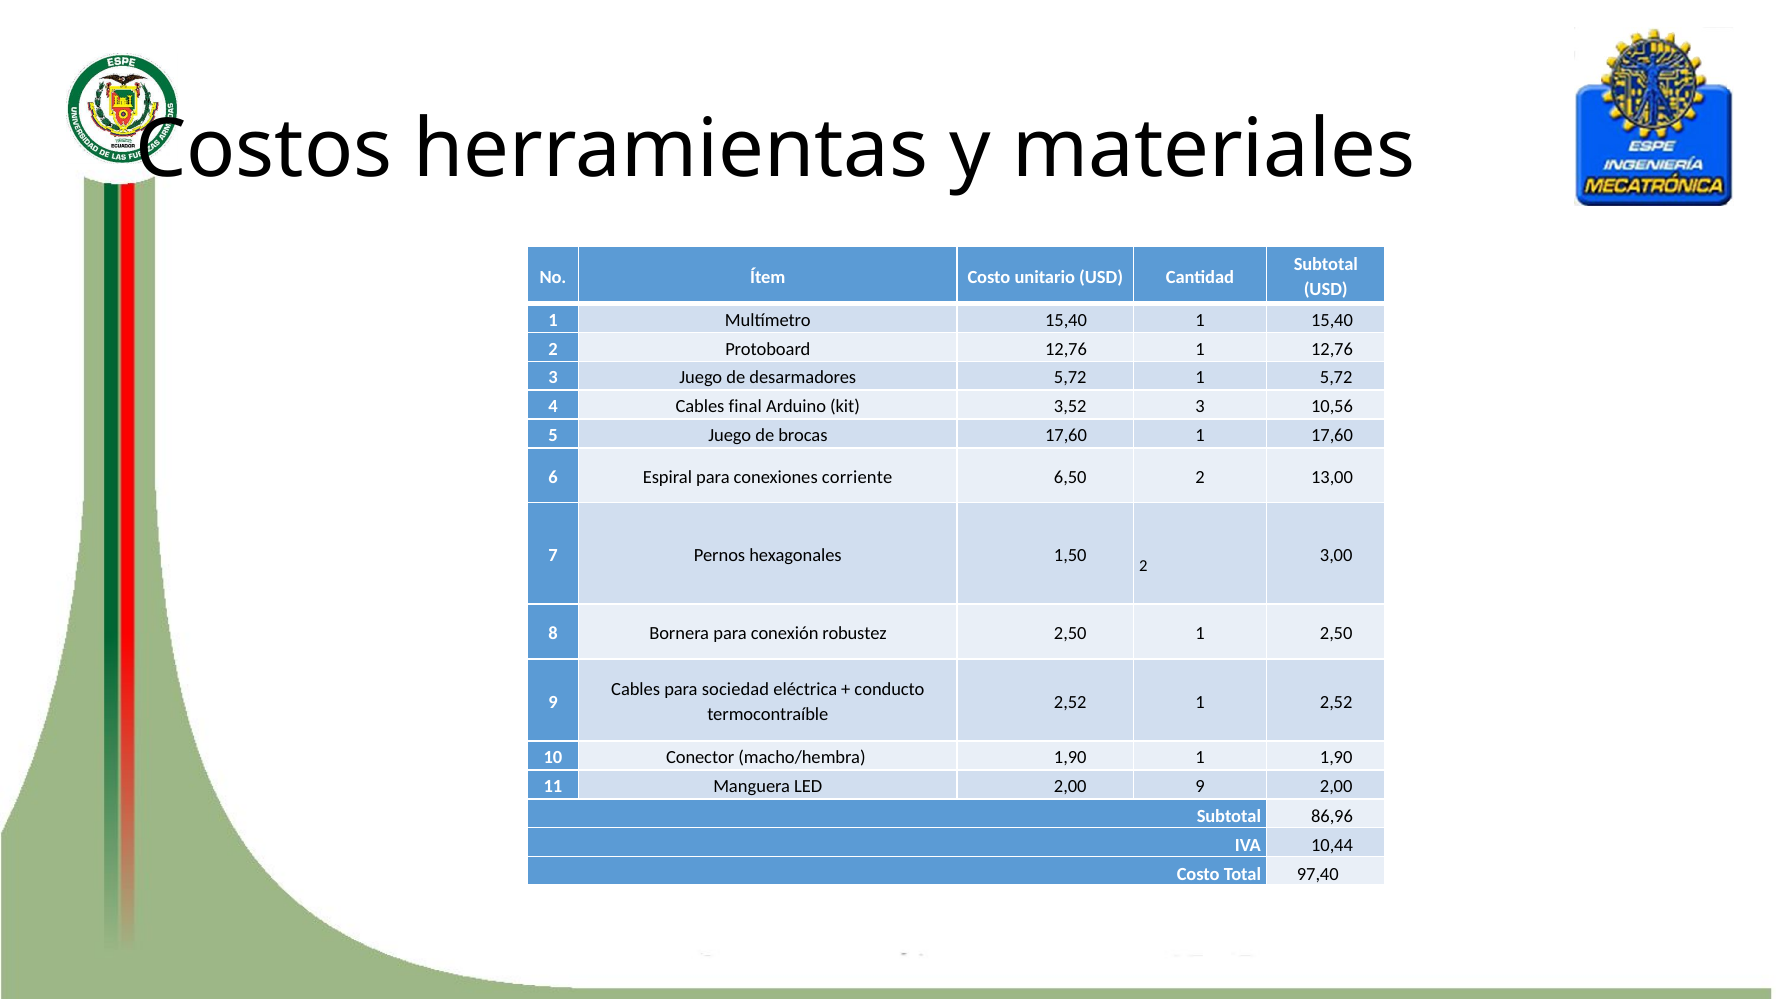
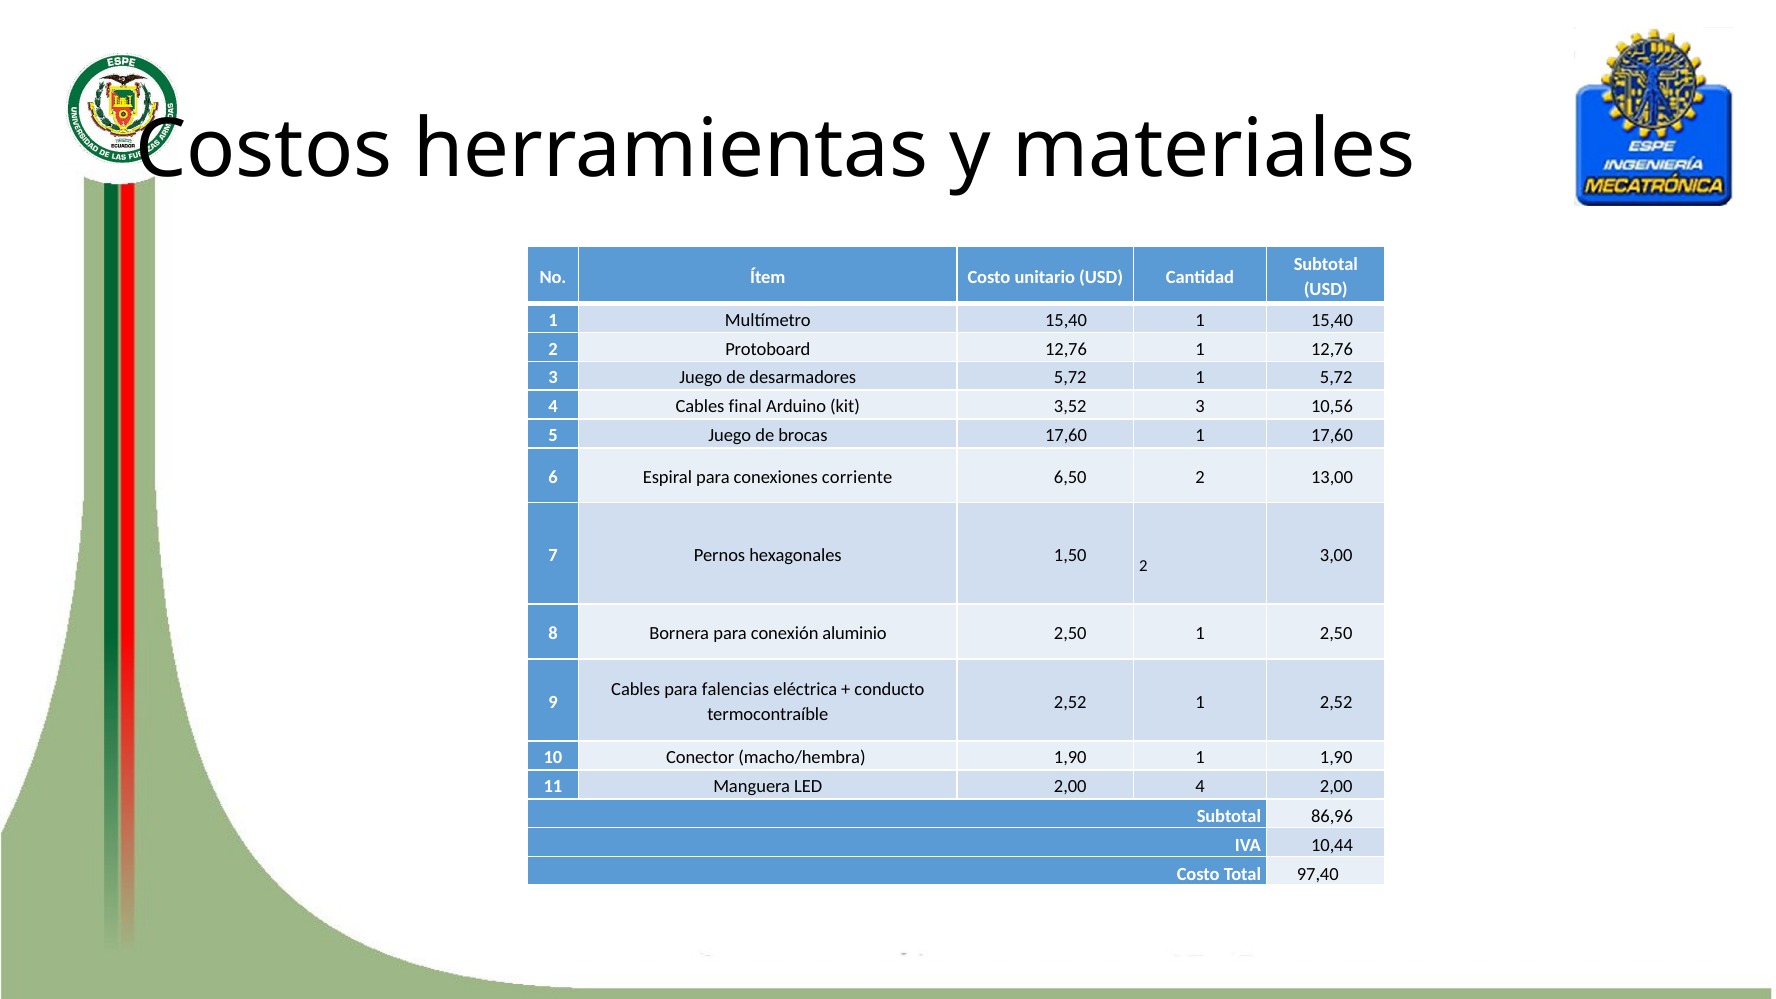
robustez: robustez -> aluminio
sociedad: sociedad -> falencias
2,00 9: 9 -> 4
